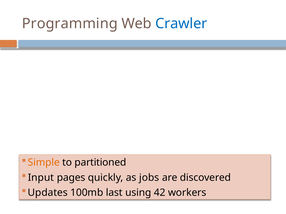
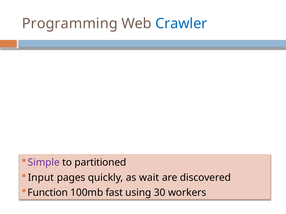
Simple colour: orange -> purple
jobs: jobs -> wait
Updates: Updates -> Function
last: last -> fast
42: 42 -> 30
